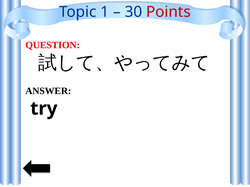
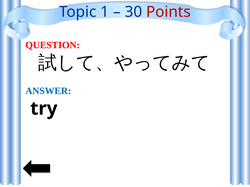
ANSWER colour: black -> blue
